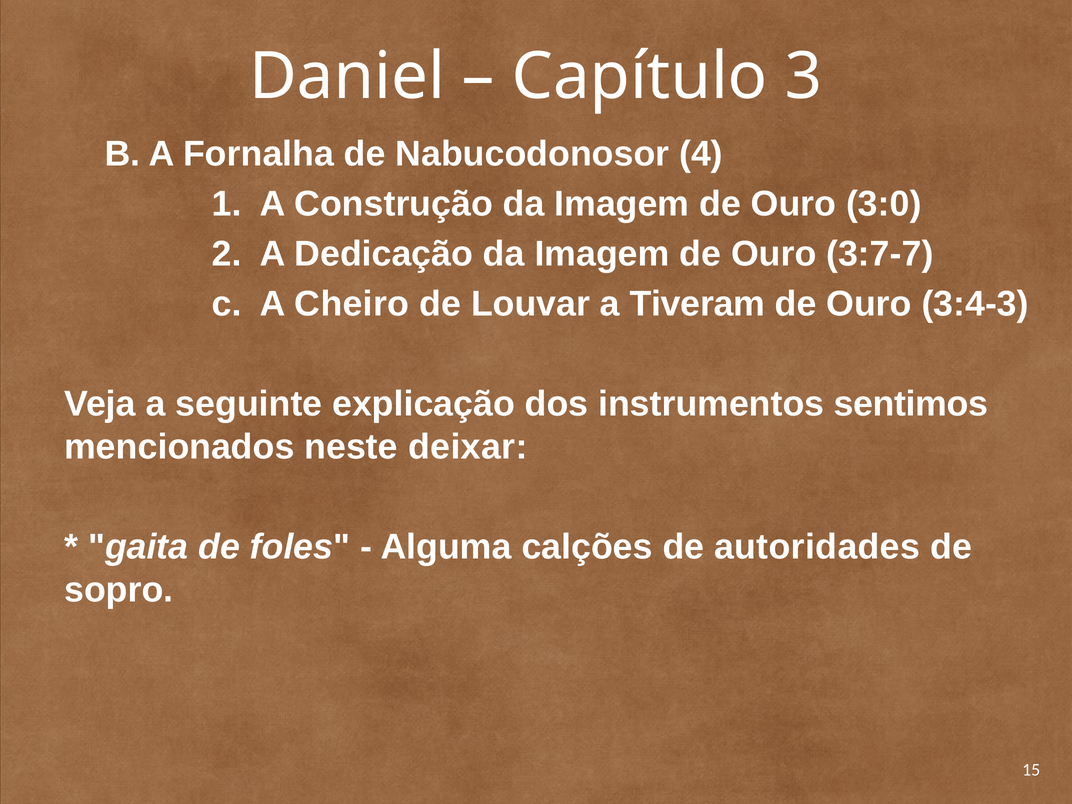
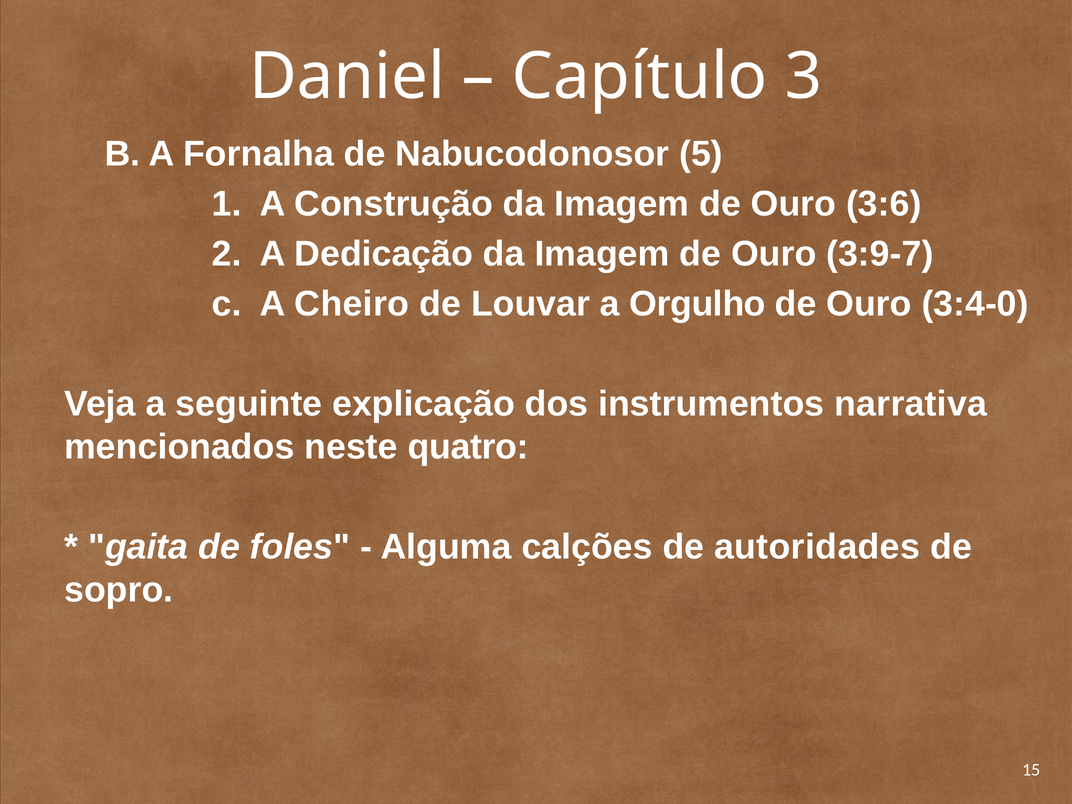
4: 4 -> 5
3:0: 3:0 -> 3:6
3:7-7: 3:7-7 -> 3:9-7
Tiveram: Tiveram -> Orgulho
3:4-3: 3:4-3 -> 3:4-0
sentimos: sentimos -> narrativa
deixar: deixar -> quatro
